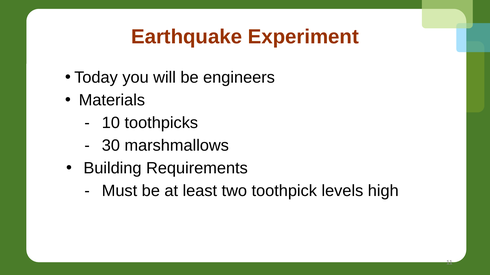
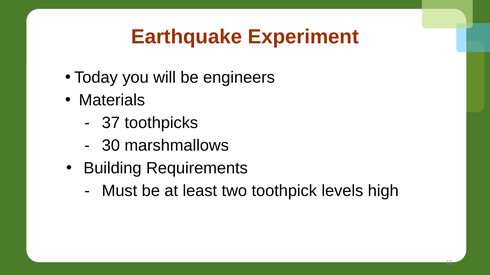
10: 10 -> 37
